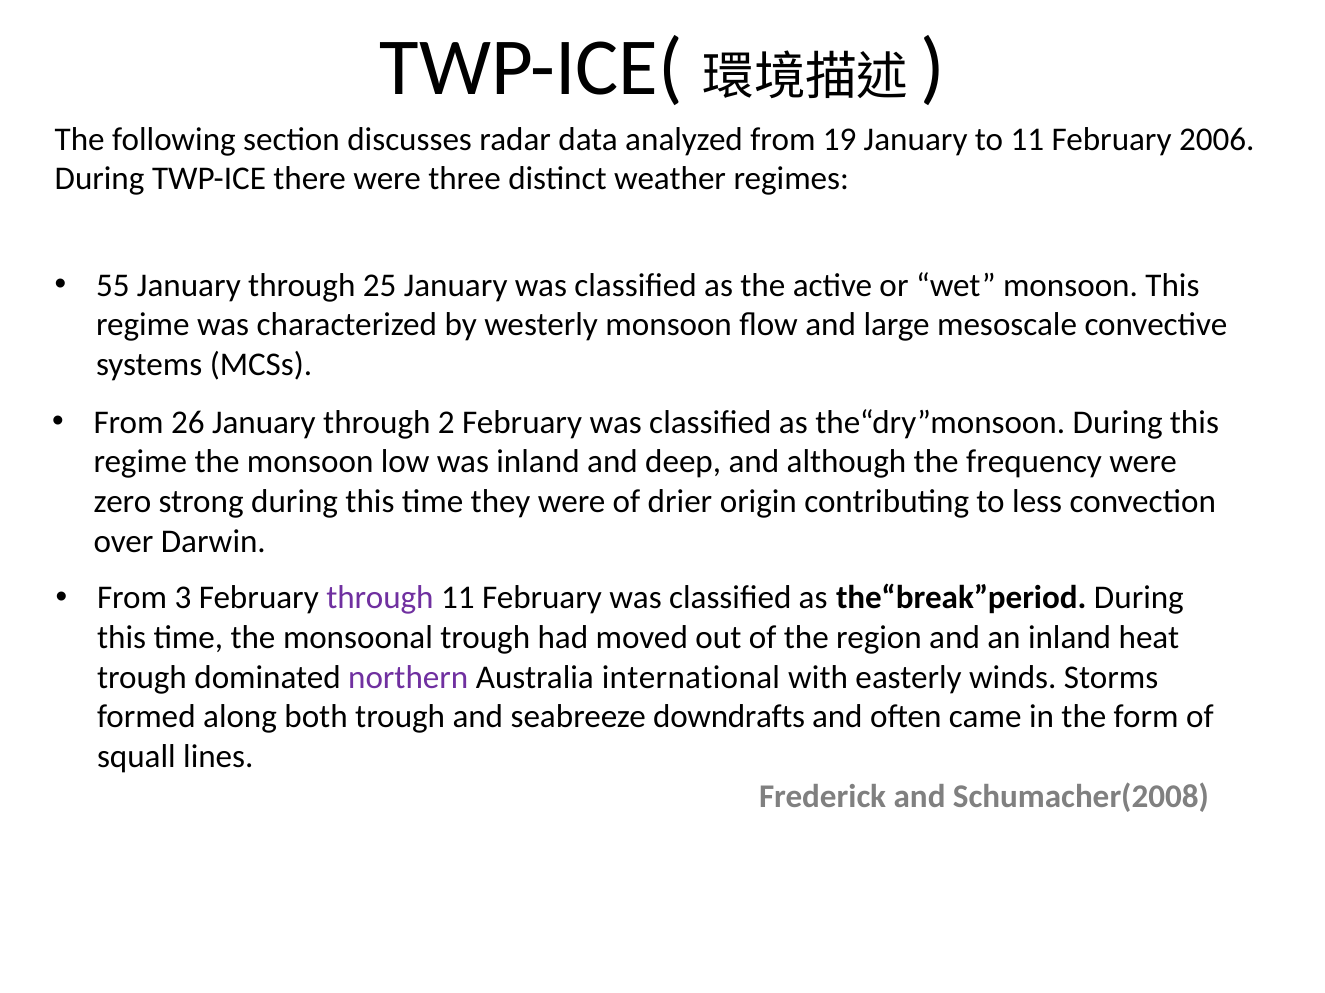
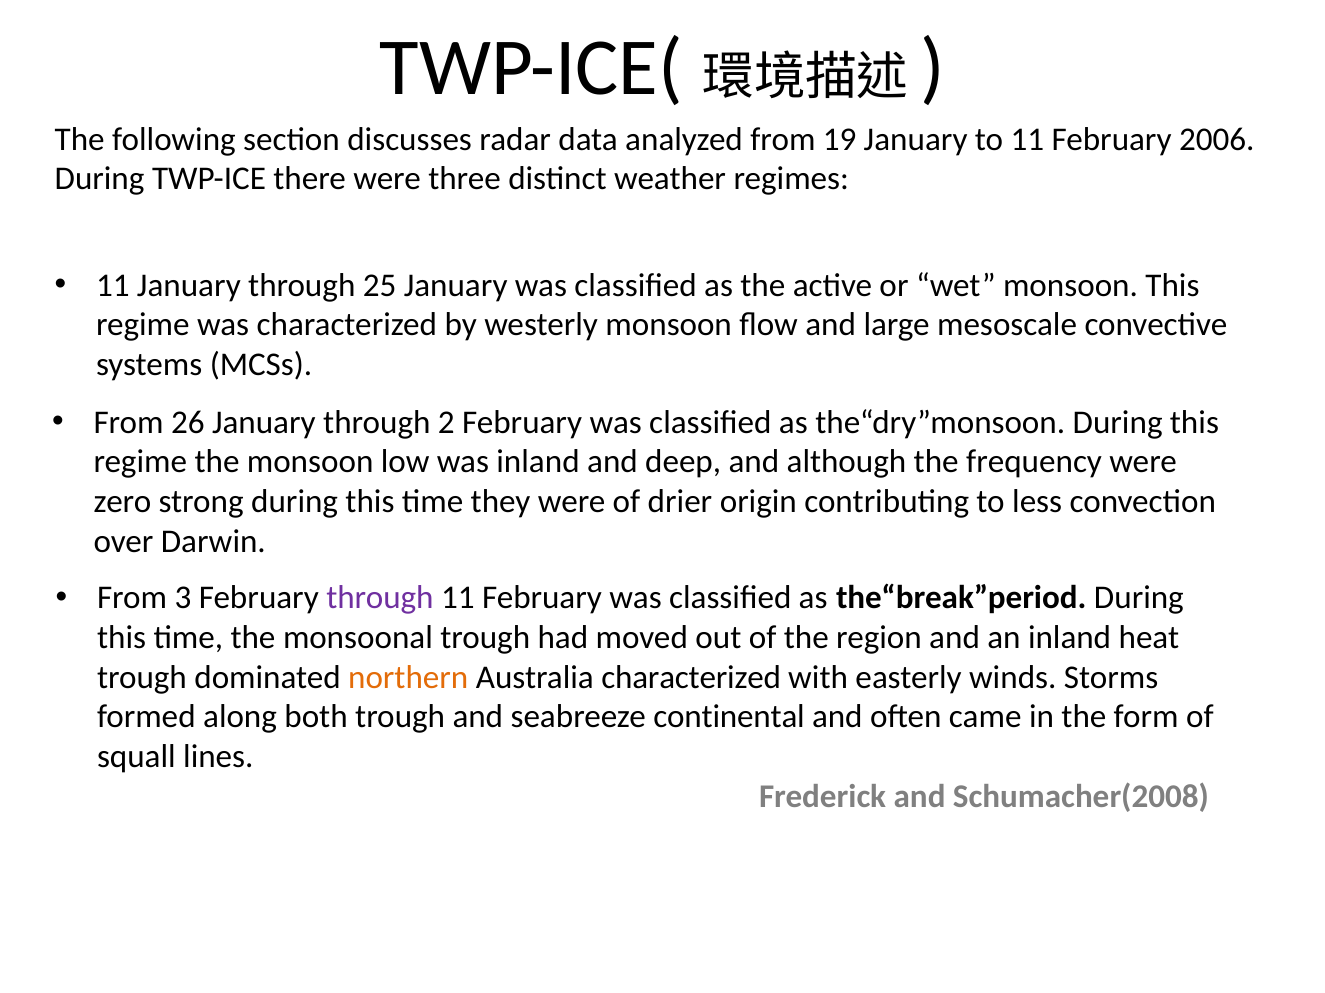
55 at (113, 286): 55 -> 11
northern colour: purple -> orange
Australia international: international -> characterized
downdrafts: downdrafts -> continental
